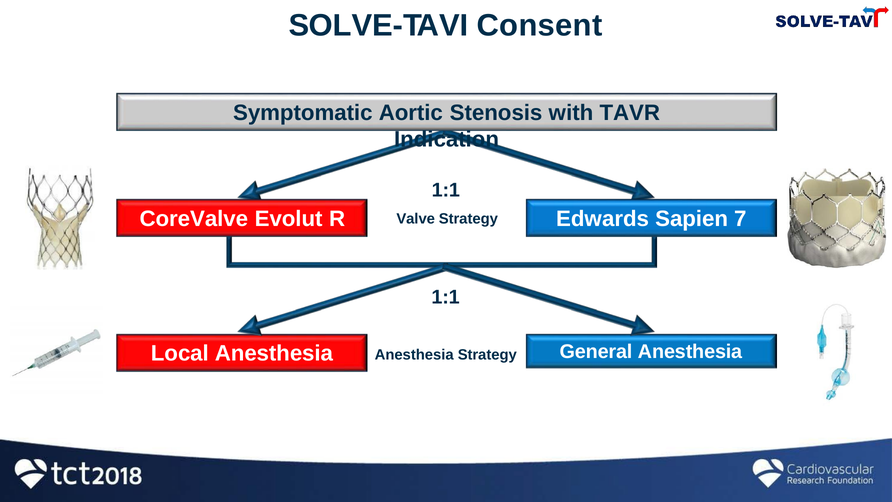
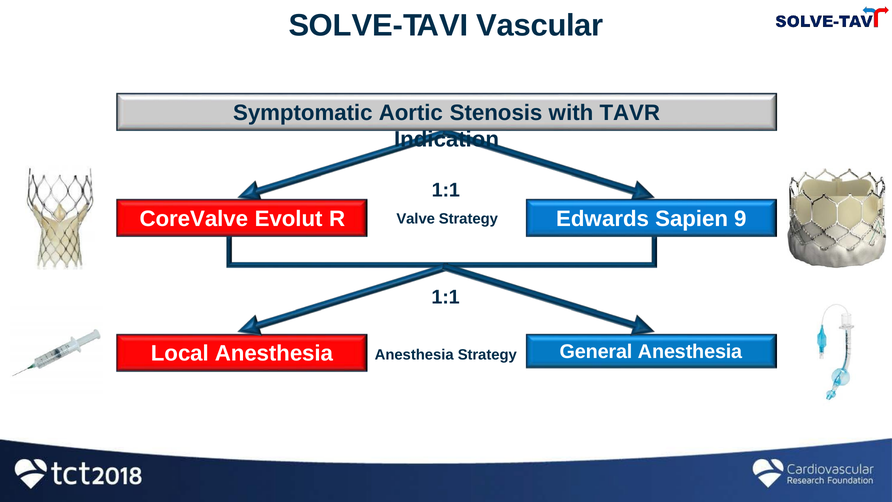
Consent: Consent -> Vascular
7: 7 -> 9
